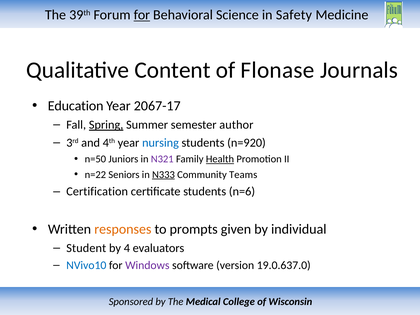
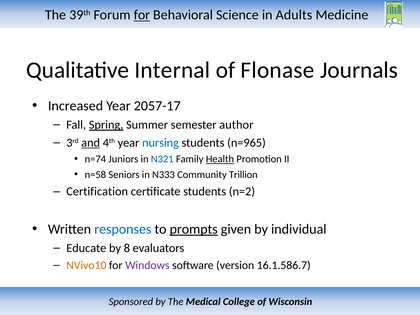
Safety: Safety -> Adults
Content: Content -> Internal
Education: Education -> Increased
2067-17: 2067-17 -> 2057-17
and underline: none -> present
n=920: n=920 -> n=965
n=50: n=50 -> n=74
N321 colour: purple -> blue
n=22: n=22 -> n=58
N333 underline: present -> none
Teams: Teams -> Trillion
n=6: n=6 -> n=2
responses colour: orange -> blue
prompts underline: none -> present
Student: Student -> Educate
4: 4 -> 8
NVivo10 colour: blue -> orange
19.0.637.0: 19.0.637.0 -> 16.1.586.7
